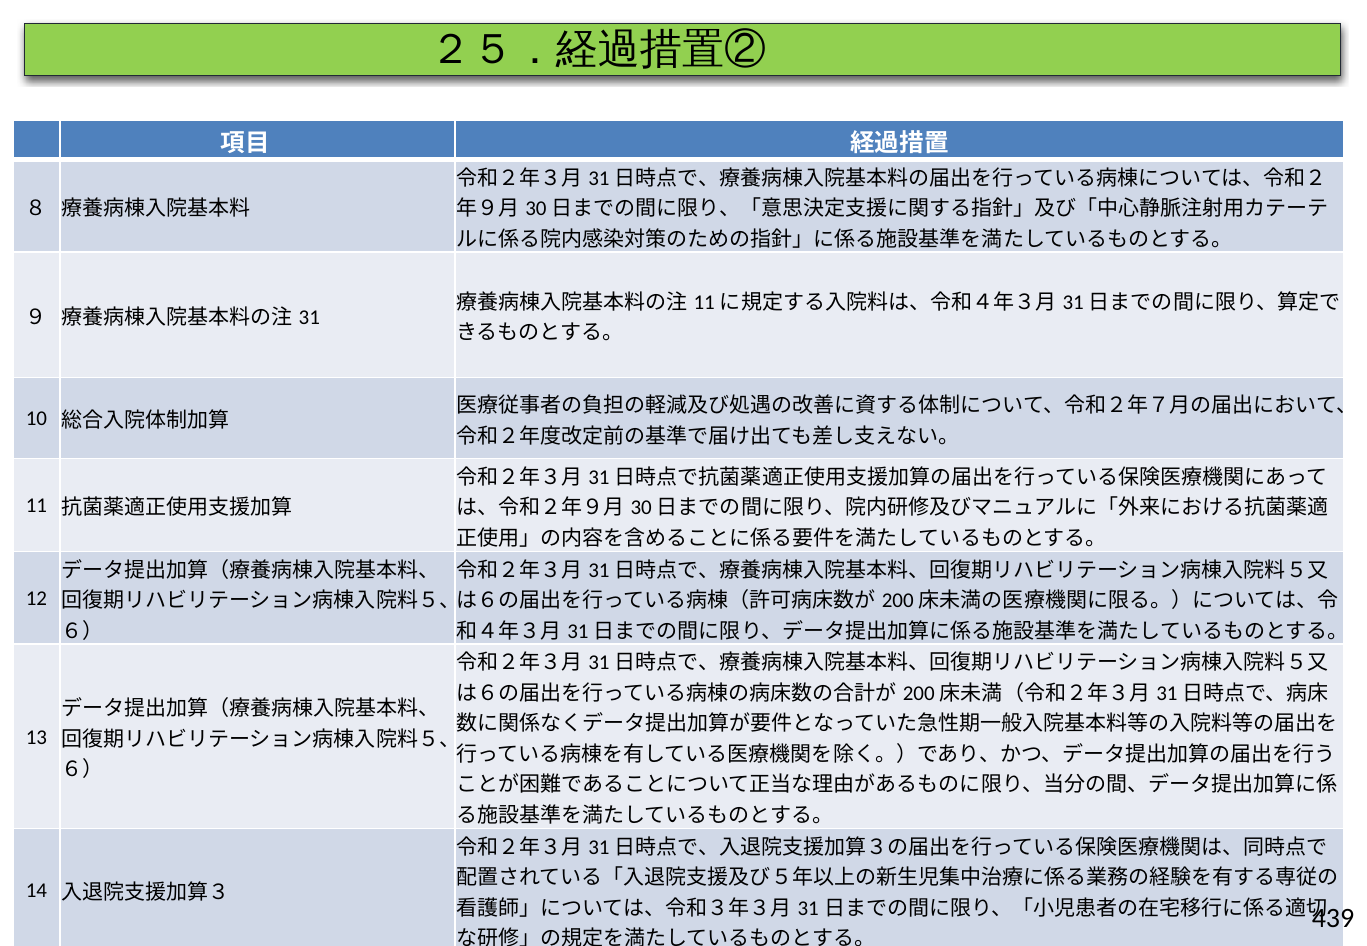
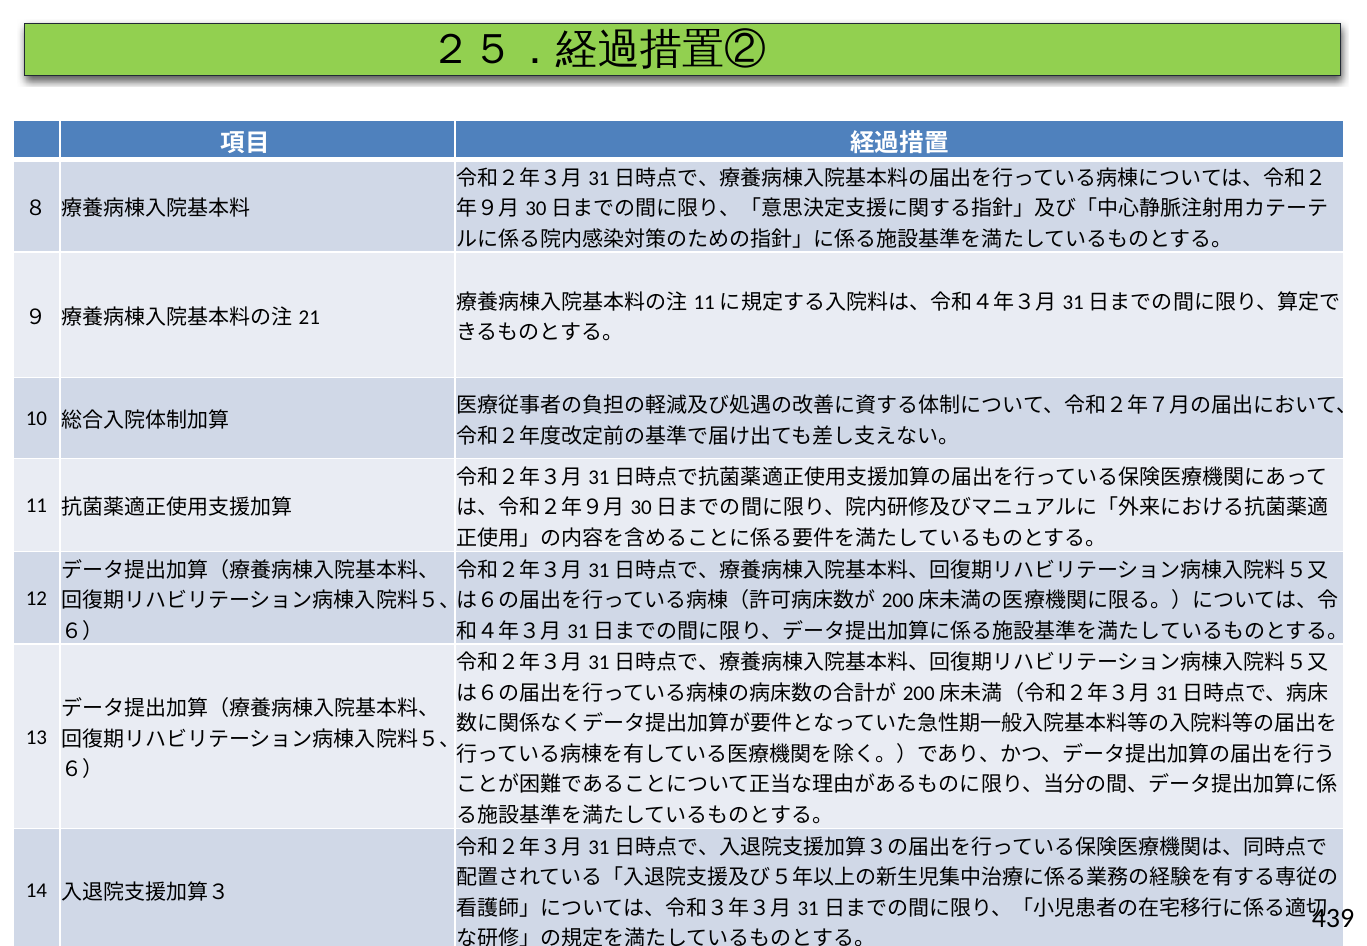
31: 31 -> 21
